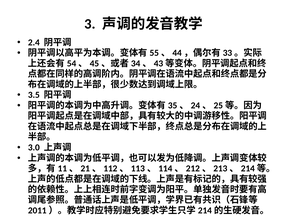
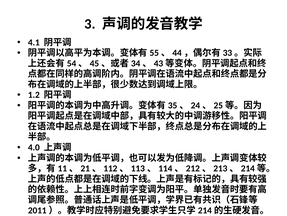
2.4: 2.4 -> 4.1
3.5: 3.5 -> 1.2
3.0: 3.0 -> 4.0
